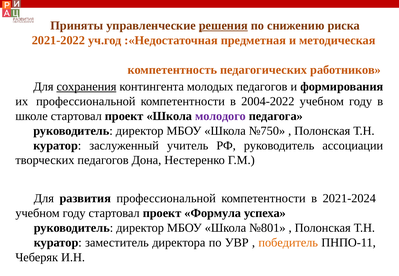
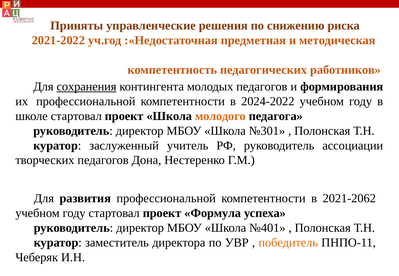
решения underline: present -> none
2004-2022: 2004-2022 -> 2024-2022
молодого colour: purple -> orange
№750: №750 -> №301
2021-2024: 2021-2024 -> 2021-2062
№801: №801 -> №401
